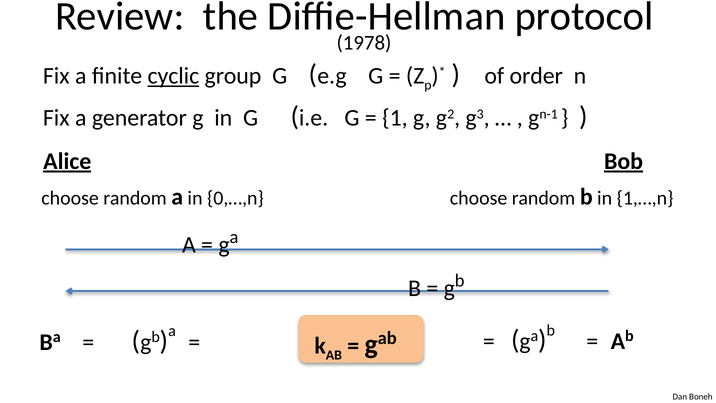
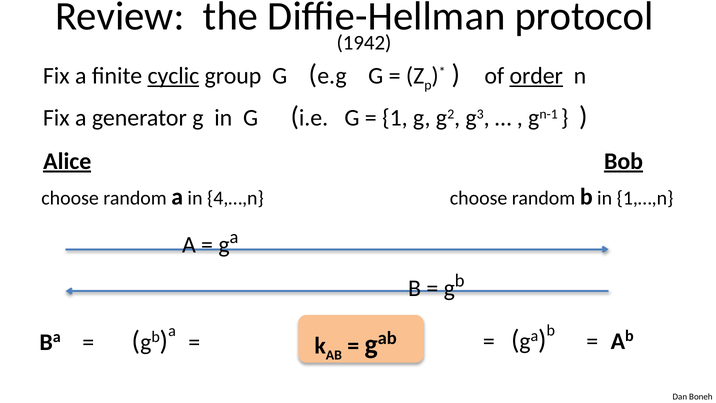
1978: 1978 -> 1942
order underline: none -> present
0,…,n: 0,…,n -> 4,…,n
